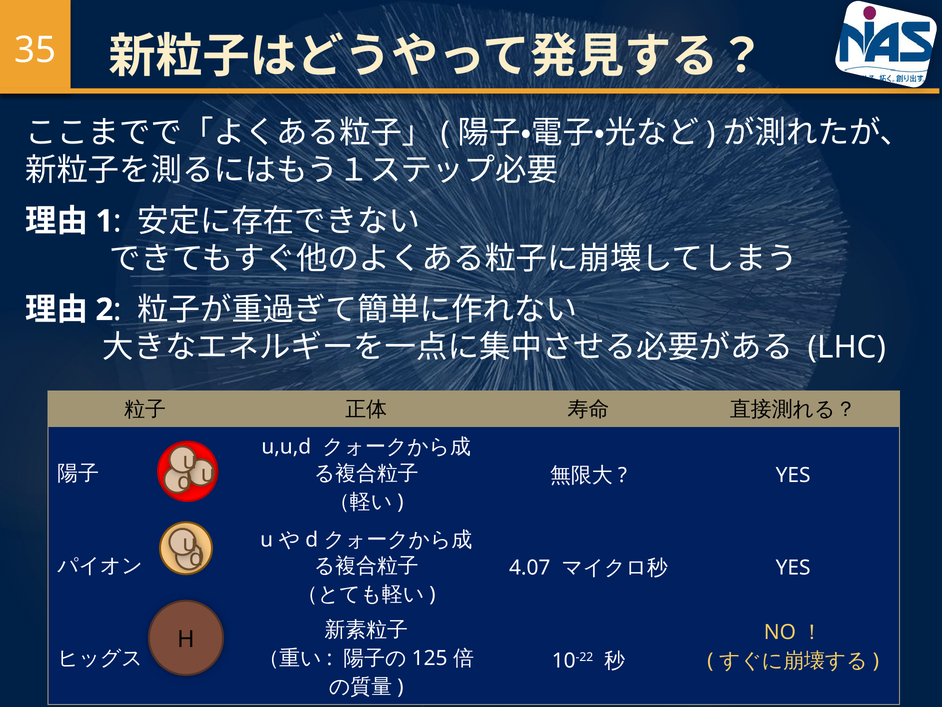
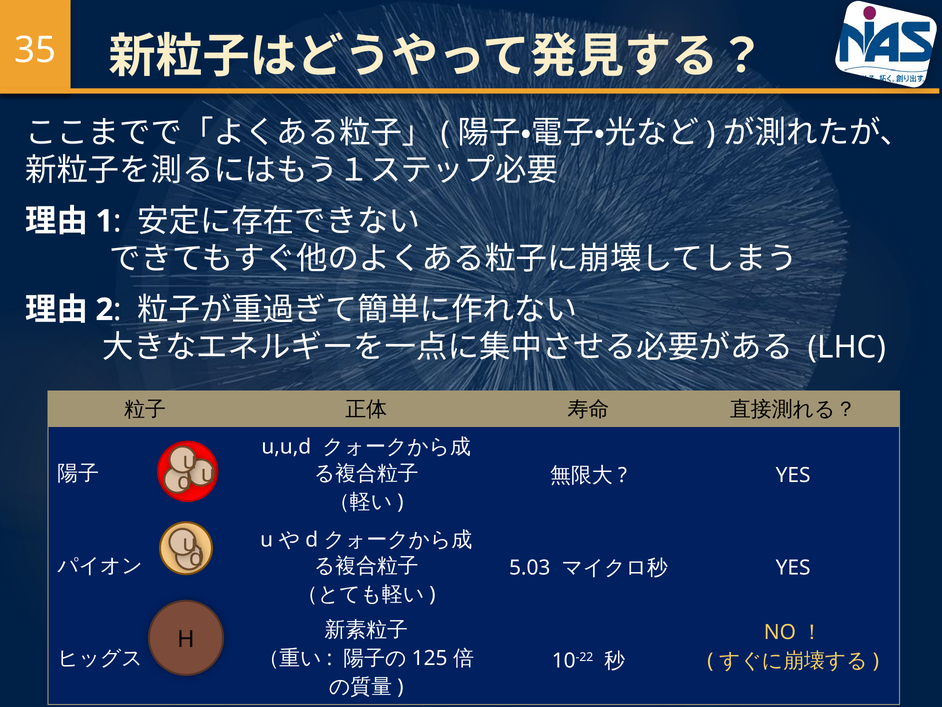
4.07: 4.07 -> 5.03
